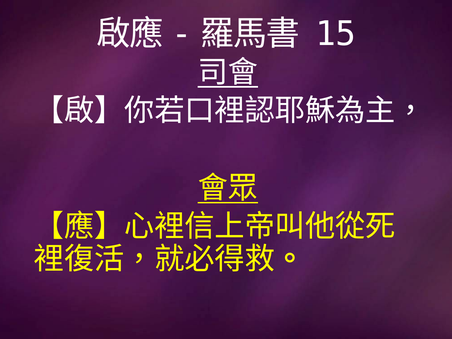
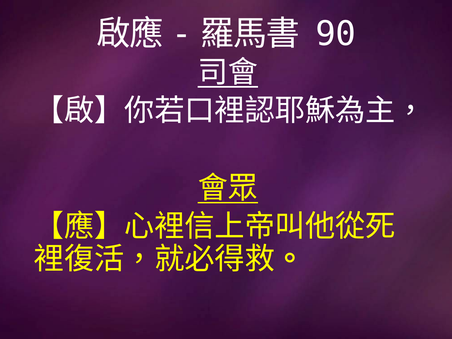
15: 15 -> 90
